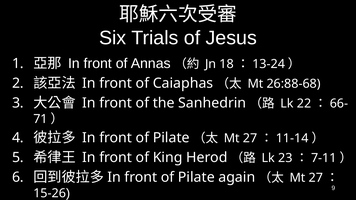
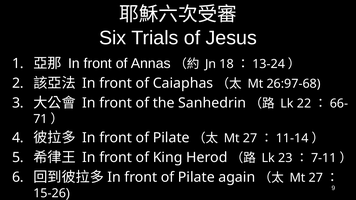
26:88-68: 26:88-68 -> 26:97-68
